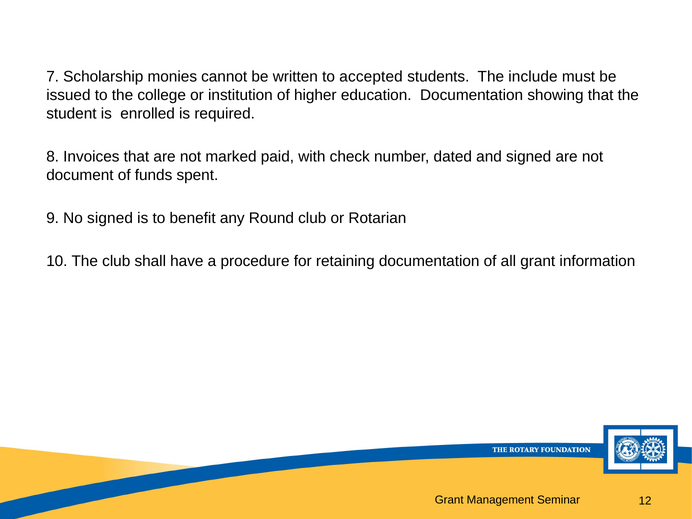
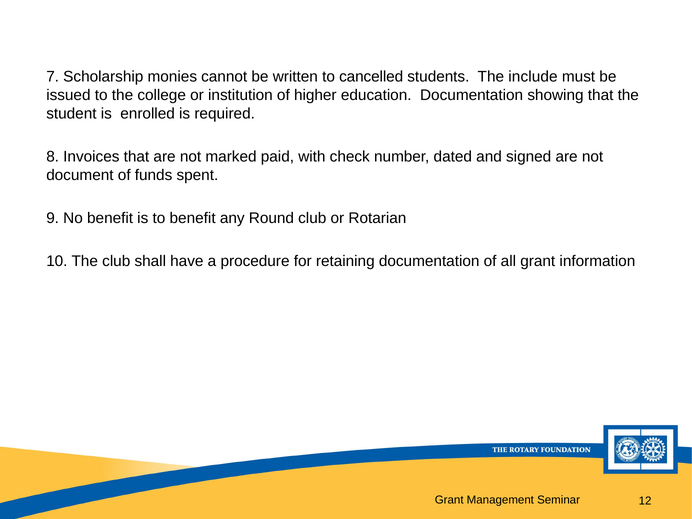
accepted: accepted -> cancelled
No signed: signed -> benefit
